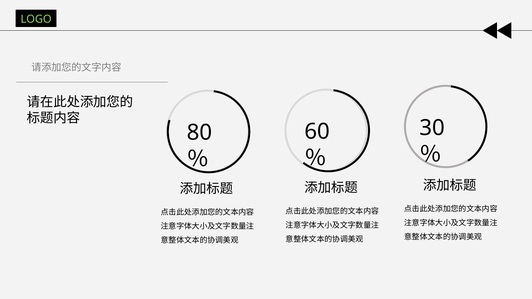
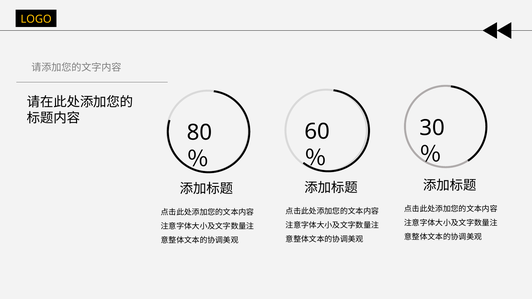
LOGO colour: light green -> yellow
